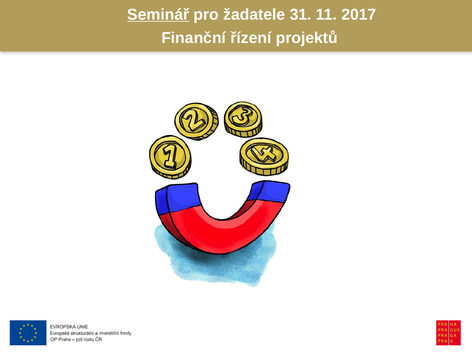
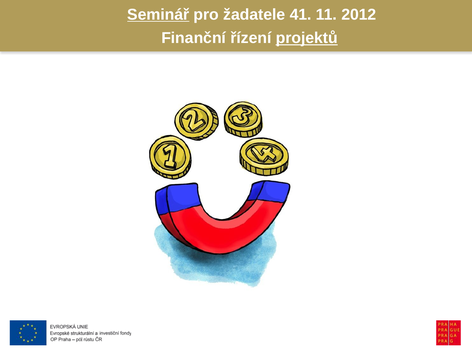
31: 31 -> 41
2017: 2017 -> 2012
projektů underline: none -> present
